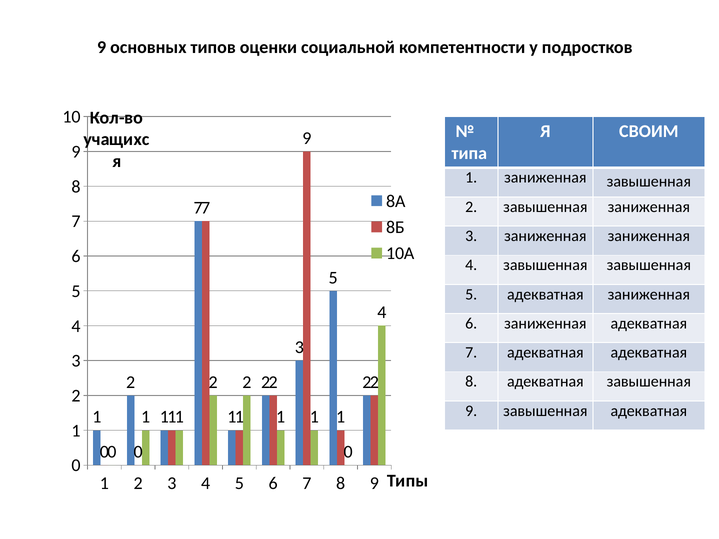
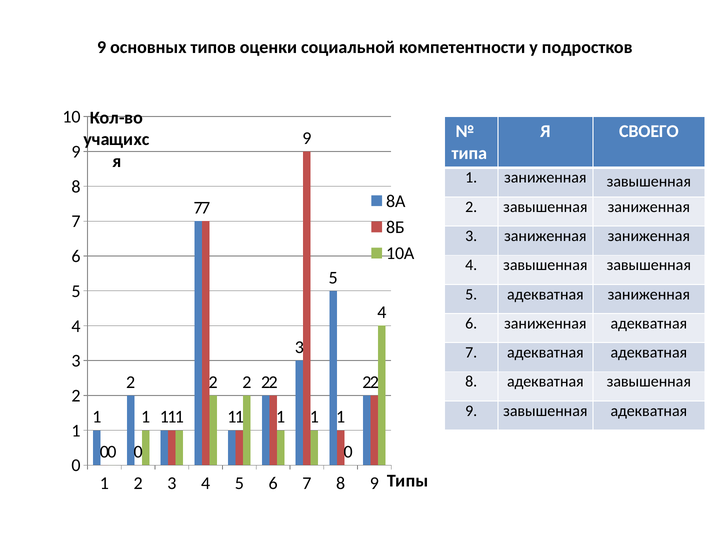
СВОИМ: СВОИМ -> СВОЕГО
